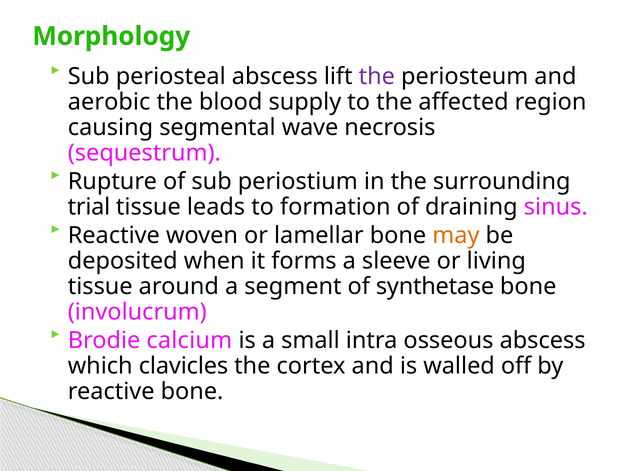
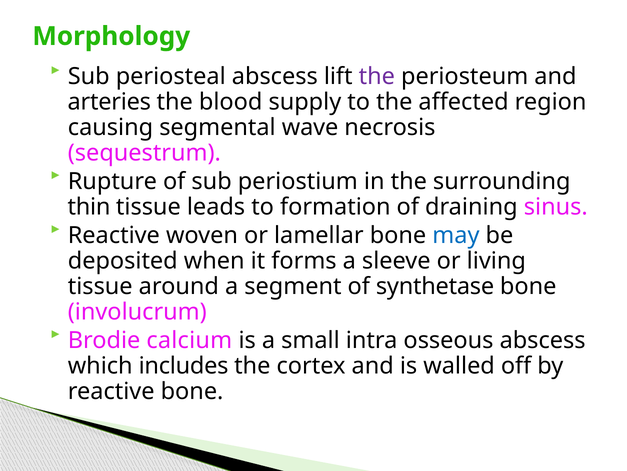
aerobic: aerobic -> arteries
trial: trial -> thin
may colour: orange -> blue
clavicles: clavicles -> includes
